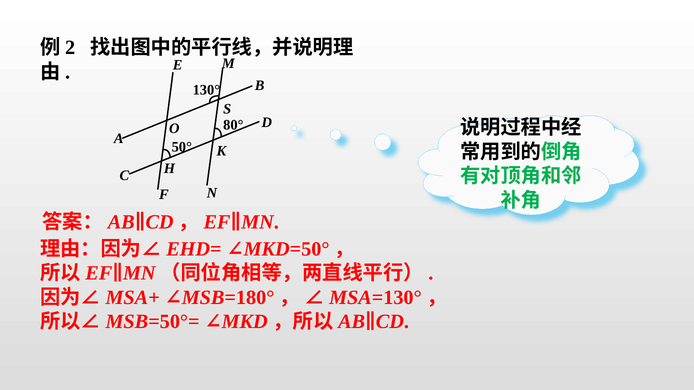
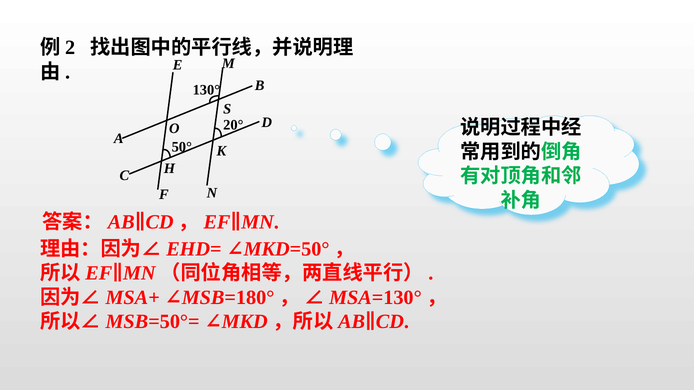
80°: 80° -> 20°
